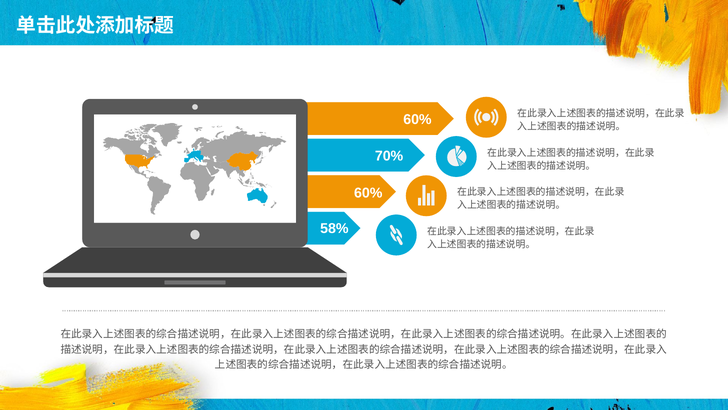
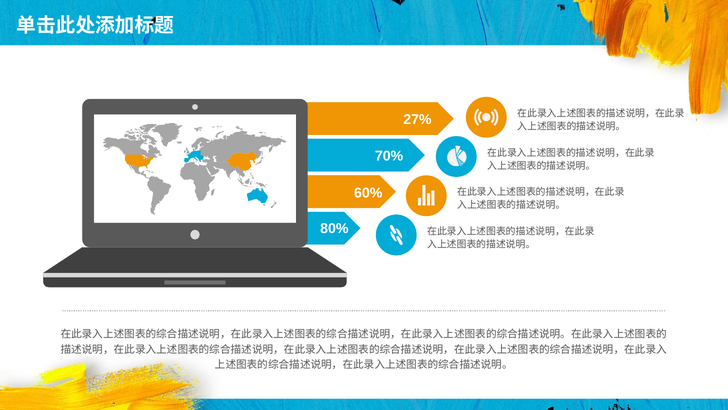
60% at (417, 119): 60% -> 27%
58%: 58% -> 80%
